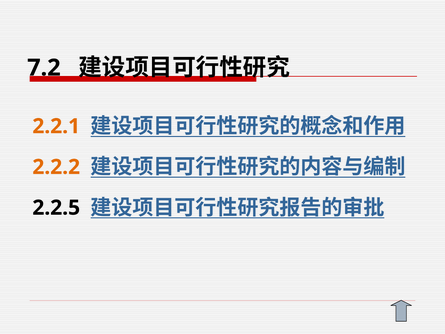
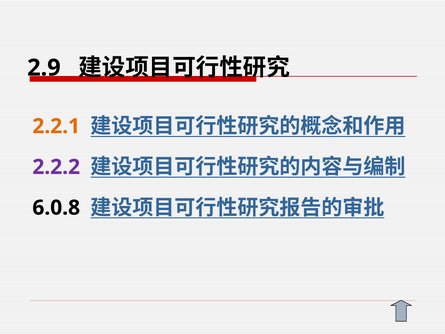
7.2: 7.2 -> 2.9
2.2.2 colour: orange -> purple
2.2.5: 2.2.5 -> 6.0.8
